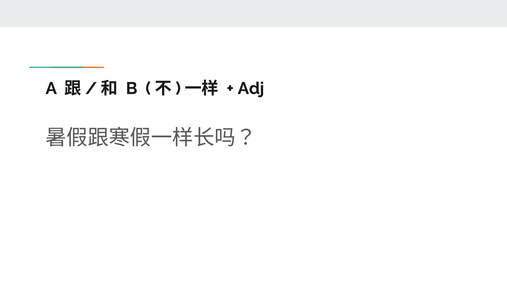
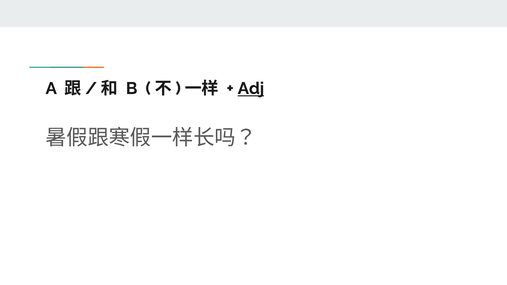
Adj underline: none -> present
